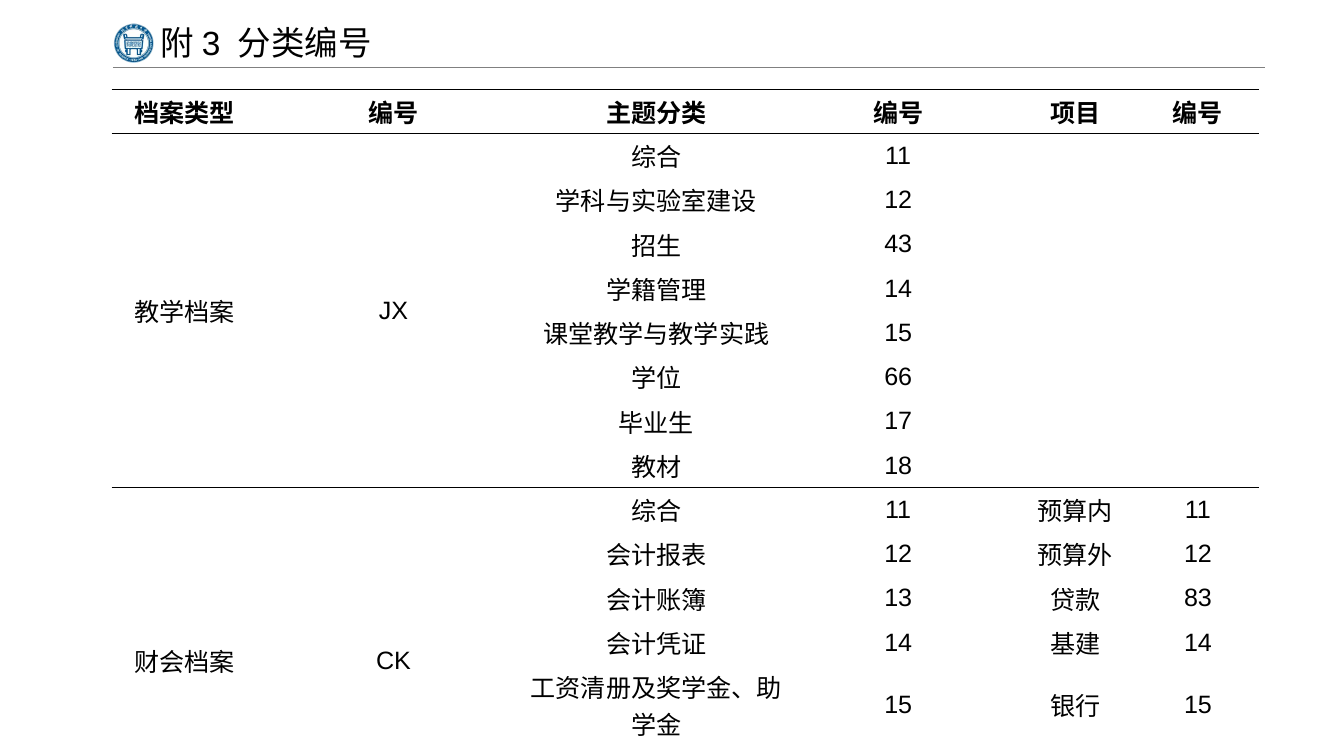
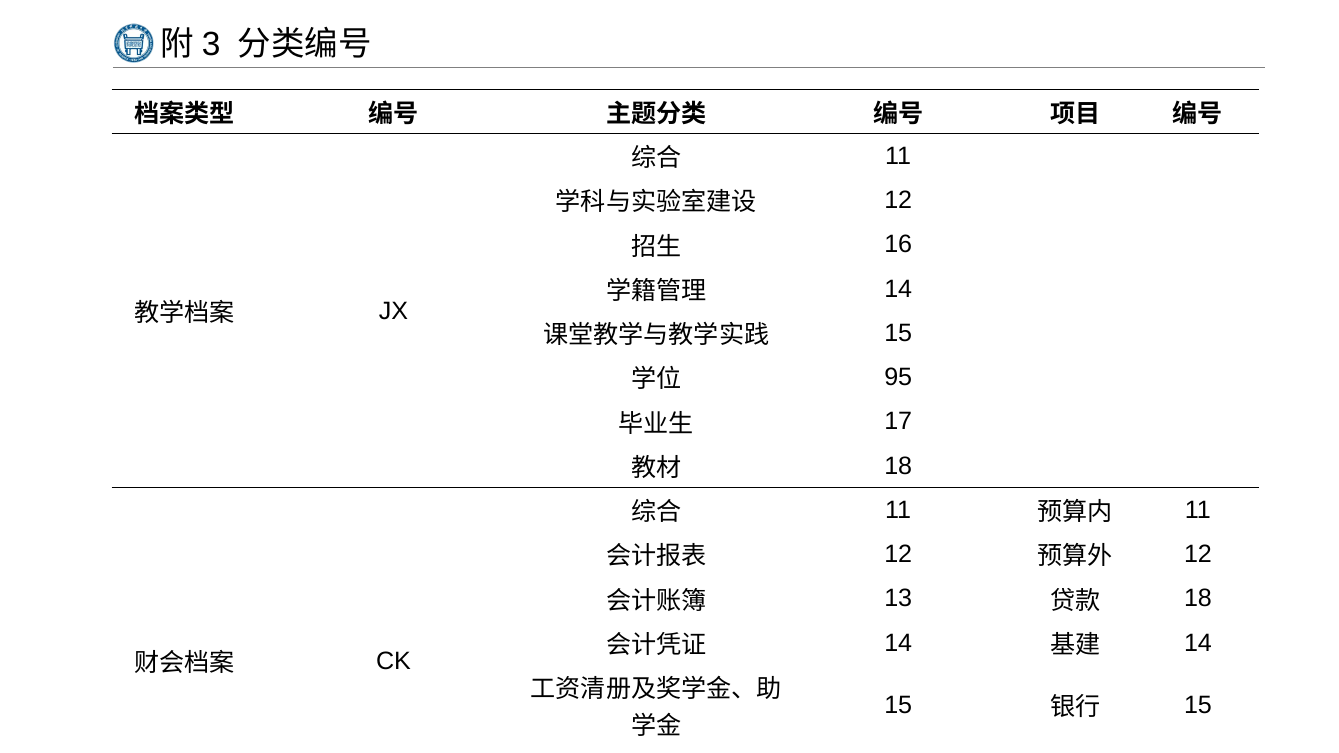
43 at (898, 245): 43 -> 16
66: 66 -> 95
83 at (1198, 599): 83 -> 18
